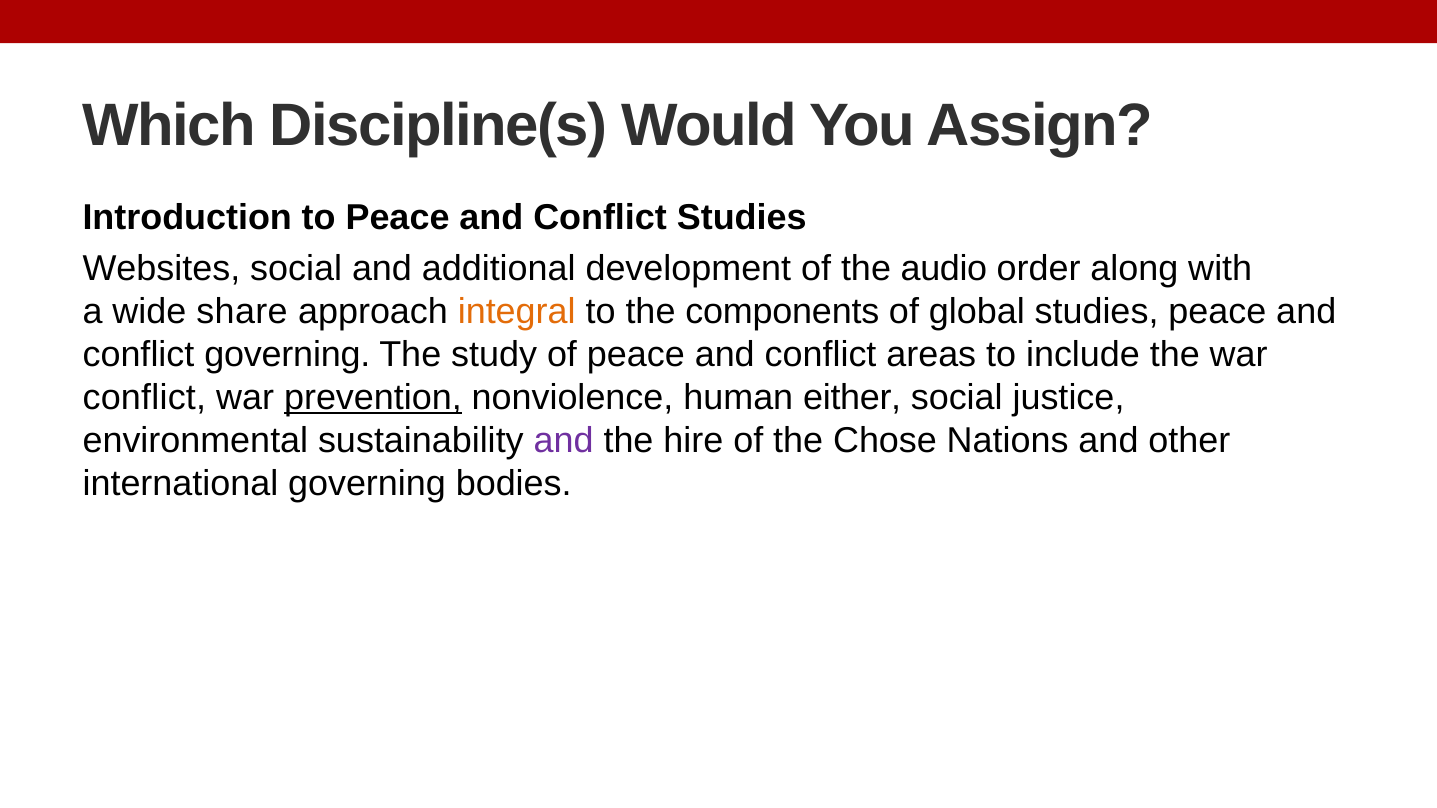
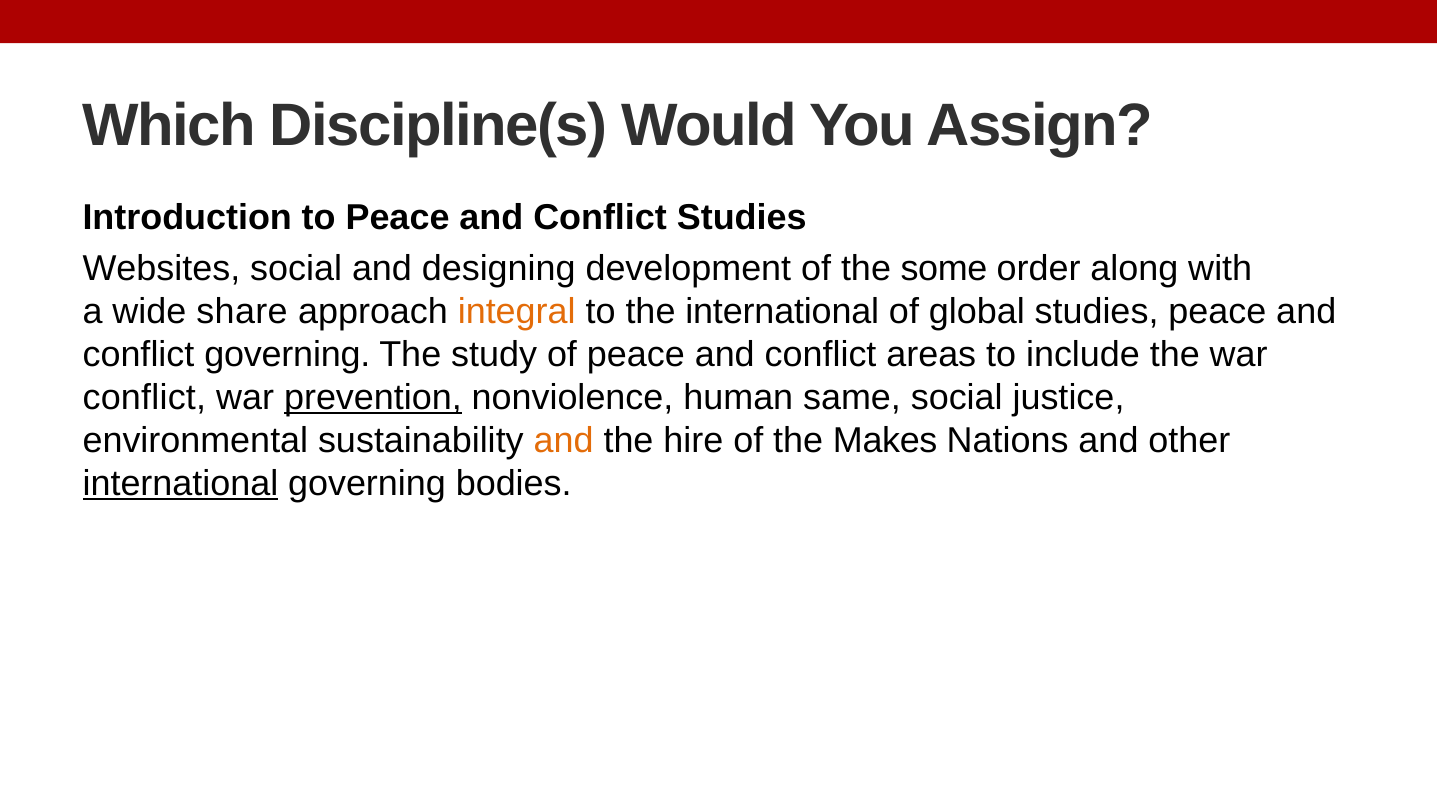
additional: additional -> designing
audio: audio -> some
the components: components -> international
either: either -> same
and at (564, 441) colour: purple -> orange
Chose: Chose -> Makes
international at (180, 484) underline: none -> present
